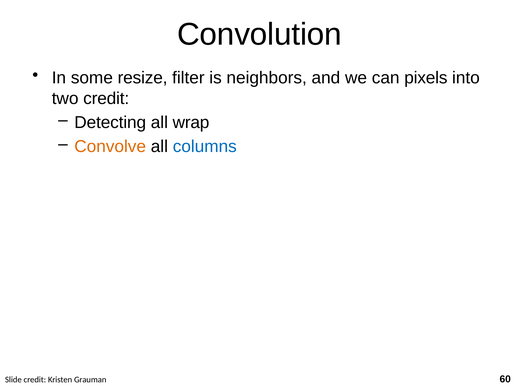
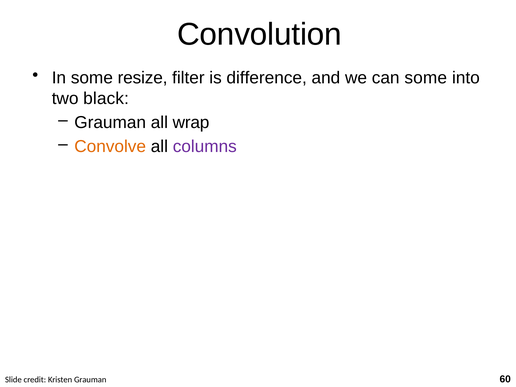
neighbors: neighbors -> difference
can pixels: pixels -> some
two credit: credit -> black
Detecting at (110, 123): Detecting -> Grauman
columns colour: blue -> purple
